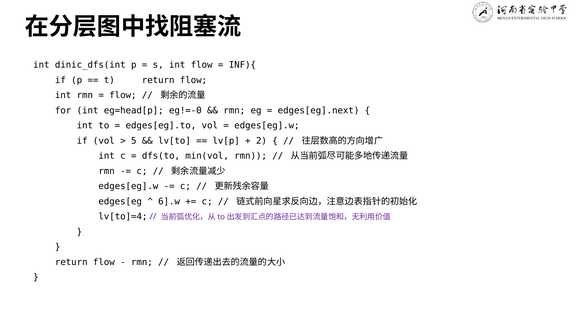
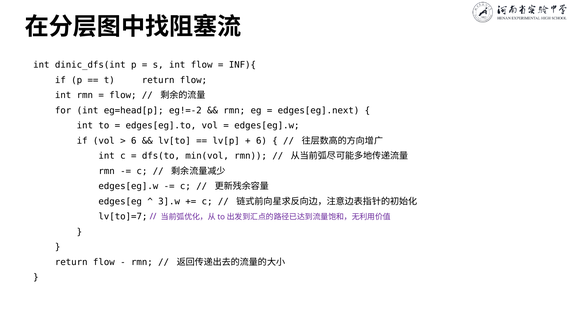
eg!=-0: eg!=-0 -> eg!=-2
5 at (134, 141): 5 -> 6
2 at (261, 141): 2 -> 6
6].w: 6].w -> 3].w
lv[to]=4: lv[to]=4 -> lv[to]=7
